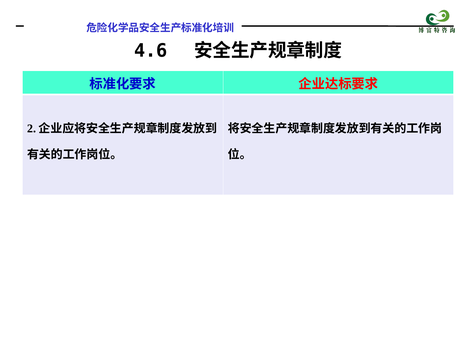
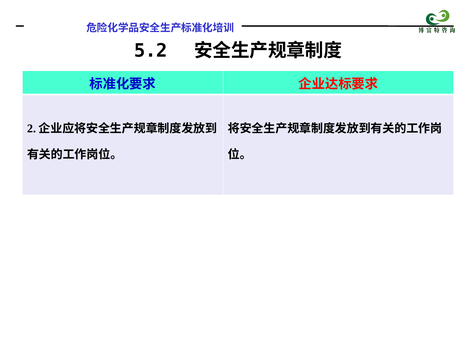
4.6: 4.6 -> 5.2
